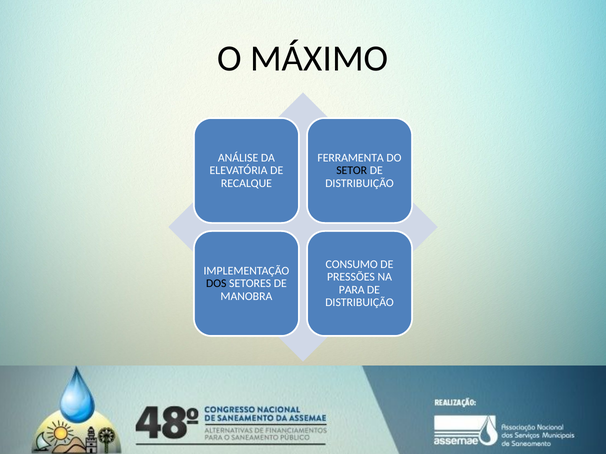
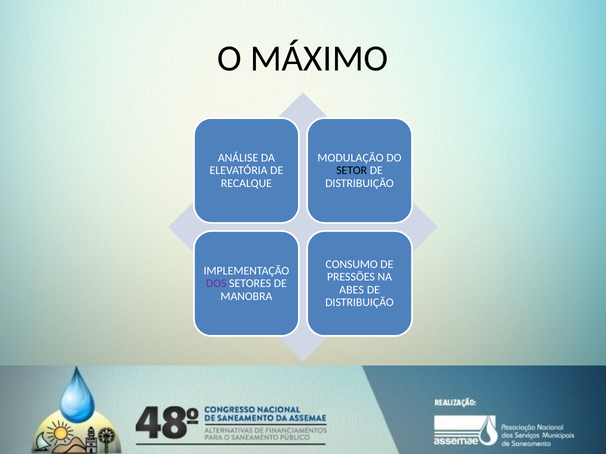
FERRAMENTA: FERRAMENTA -> MODULAÇÃO
DOS colour: black -> purple
PARA: PARA -> ABES
